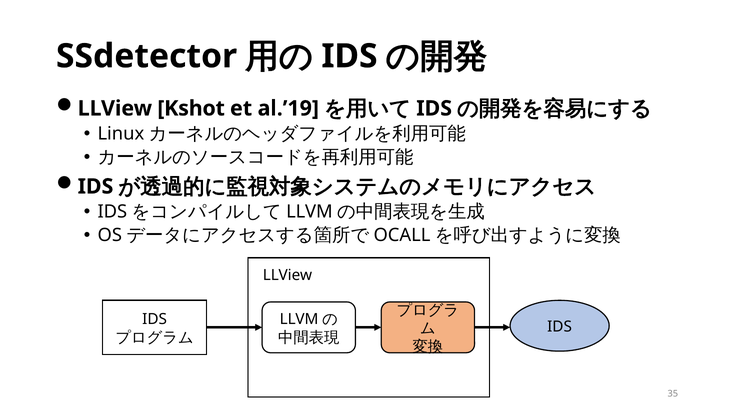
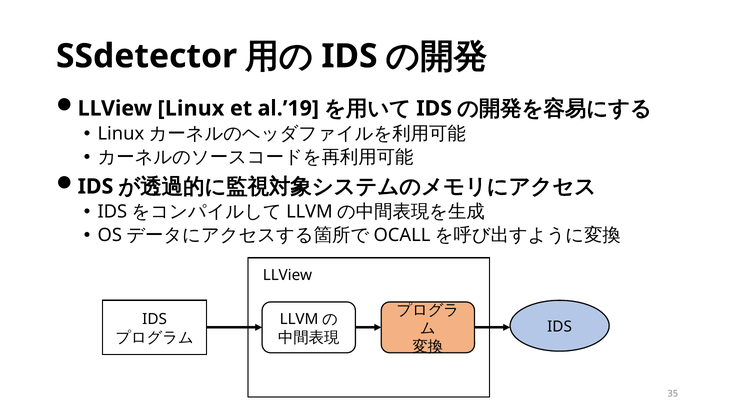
LLView Kshot: Kshot -> Linux
